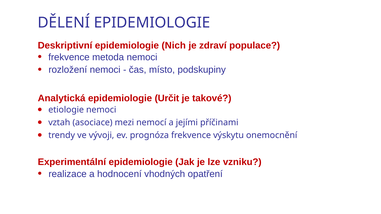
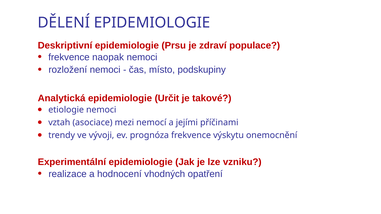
Nich: Nich -> Prsu
metoda: metoda -> naopak
